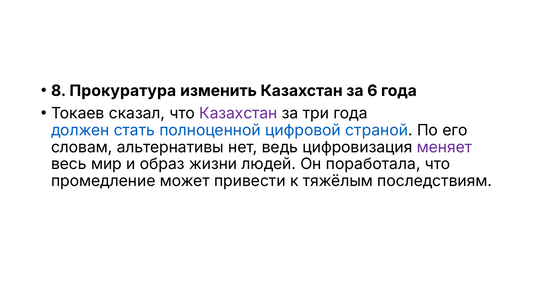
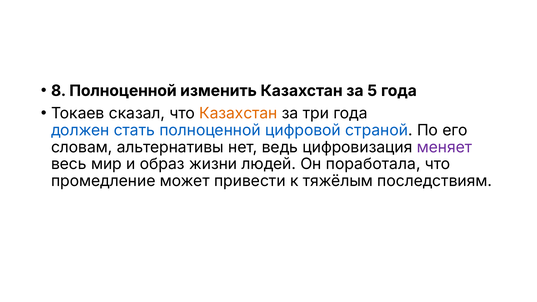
8 Прокуратура: Прокуратура -> Полноценной
6: 6 -> 5
Казахстан at (238, 113) colour: purple -> orange
